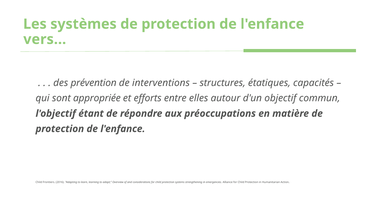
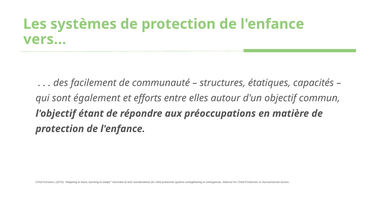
prévention: prévention -> facilement
interventions: interventions -> communauté
appropriée: appropriée -> également
